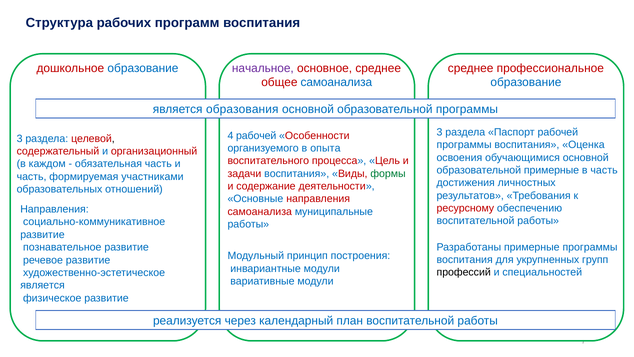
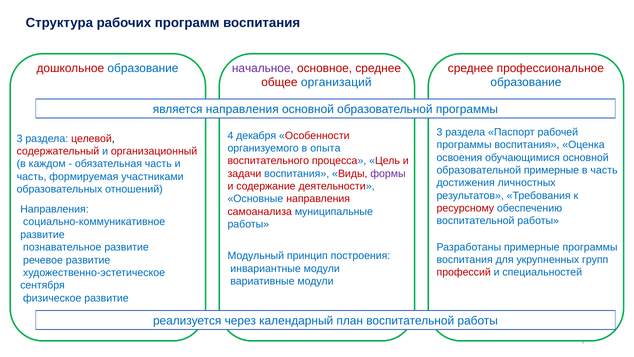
общее самоанализа: самоанализа -> организаций
является образования: образования -> направления
4 рабочей: рабочей -> декабря
формы colour: green -> purple
профессий colour: black -> red
является at (42, 285): является -> сентября
